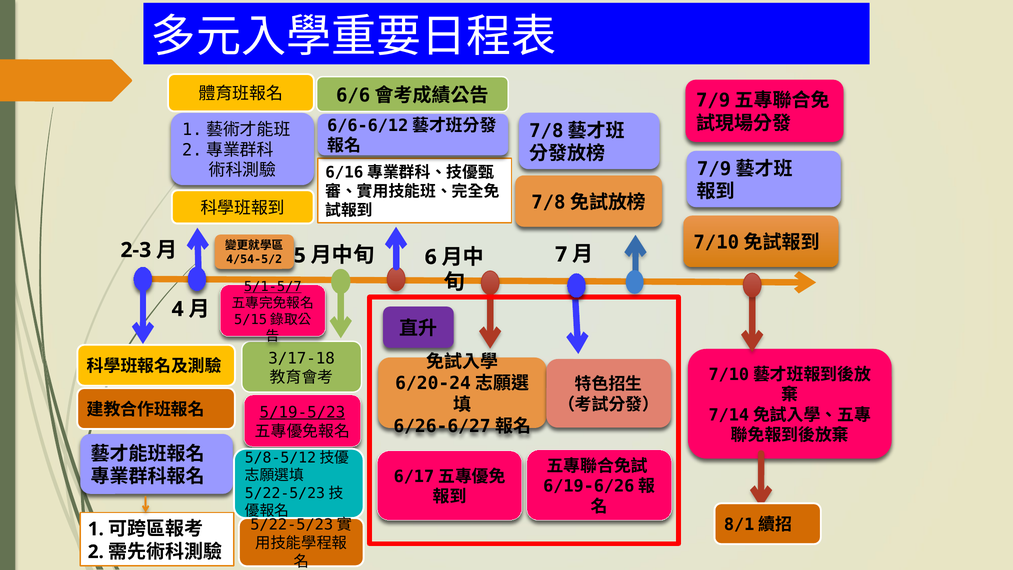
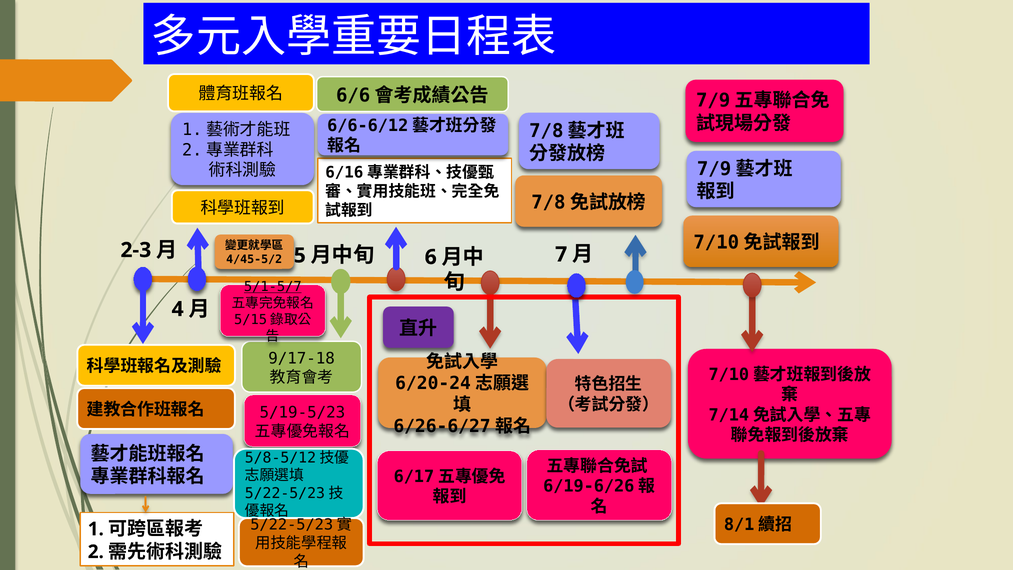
4/54-5/2: 4/54-5/2 -> 4/45-5/2
3/17-18: 3/17-18 -> 9/17-18
5/19-5/23 underline: present -> none
